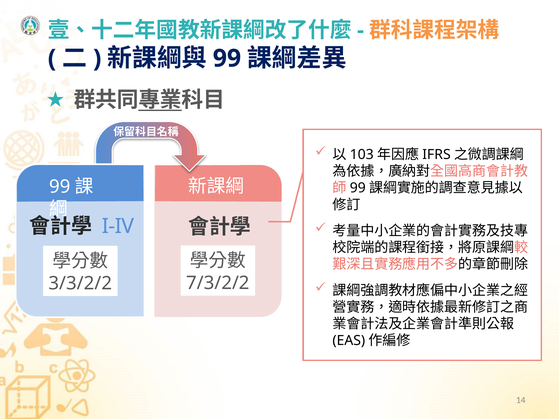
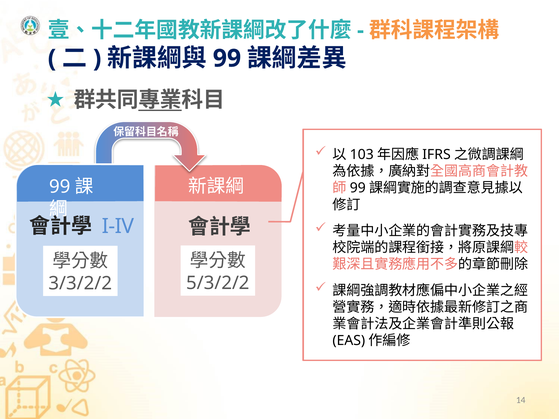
7/3/2/2: 7/3/2/2 -> 5/3/2/2
